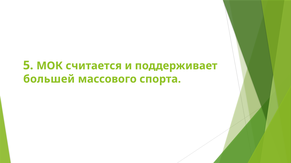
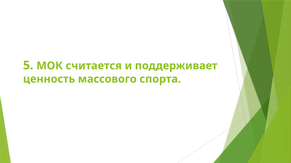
большей: большей -> ценность
